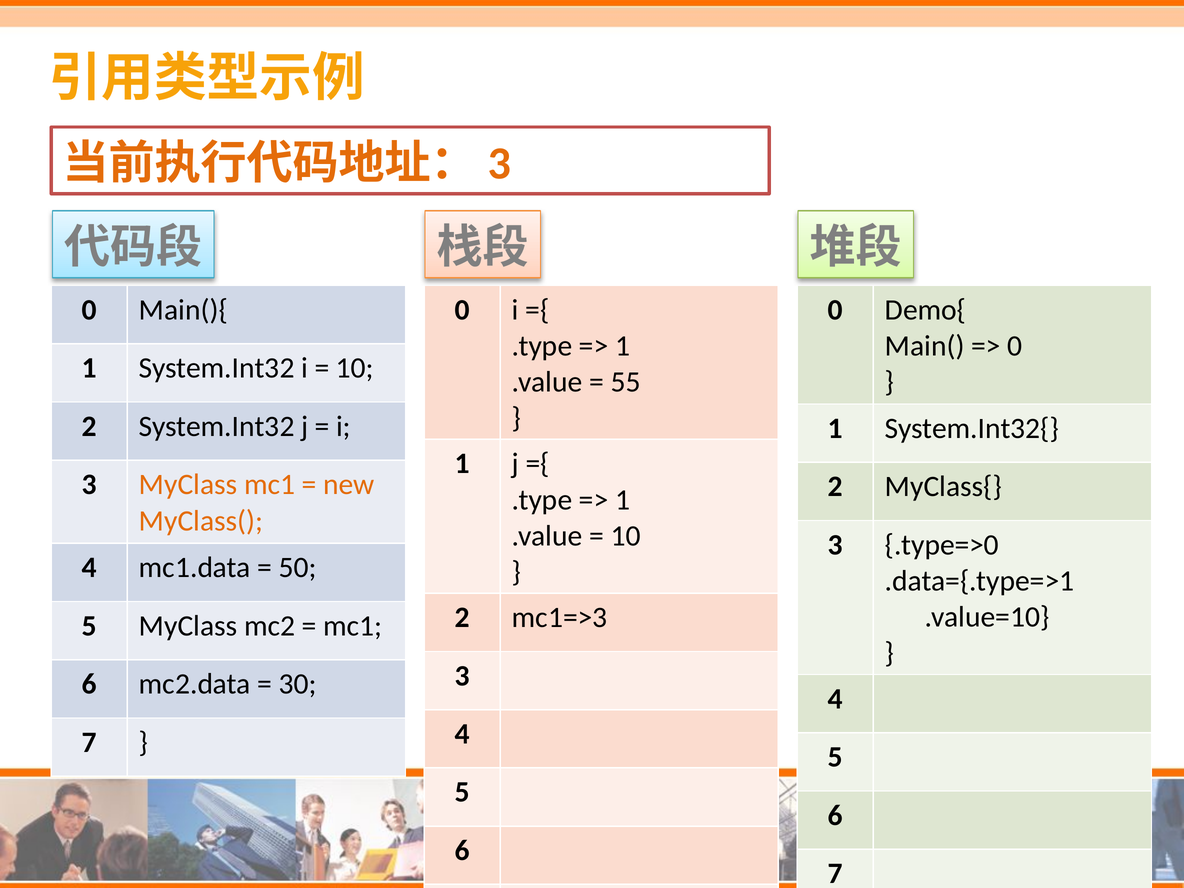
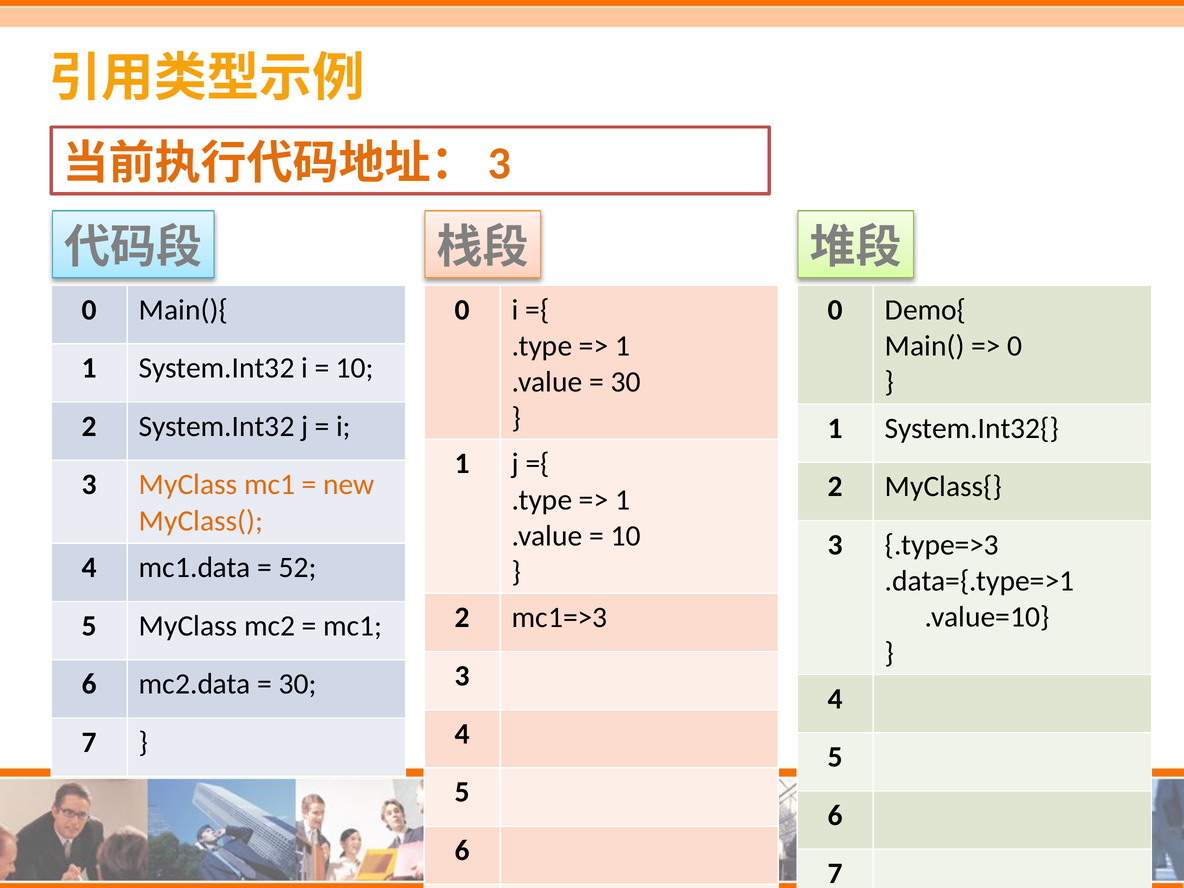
55 at (626, 382): 55 -> 30
.type=>0: .type=>0 -> .type=>3
50: 50 -> 52
